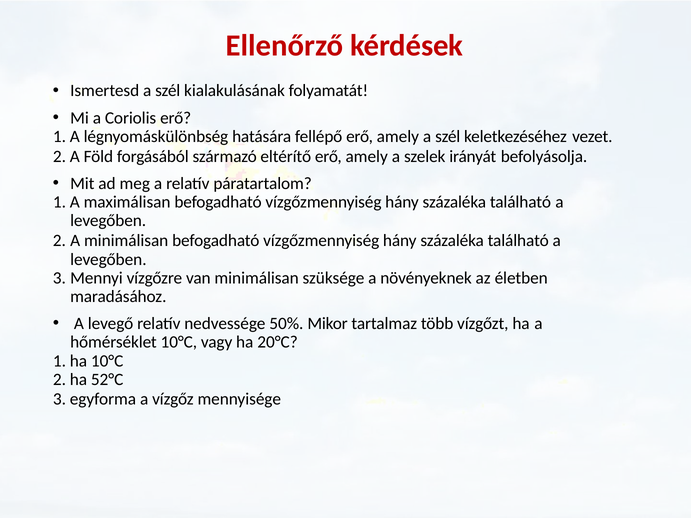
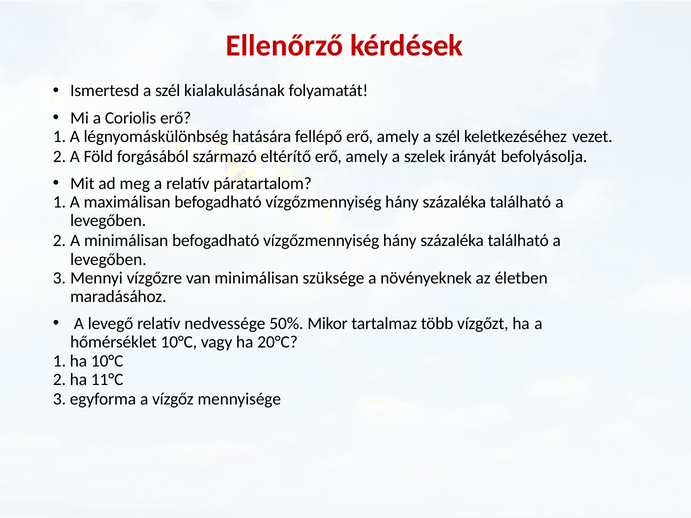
52°C: 52°C -> 11°C
